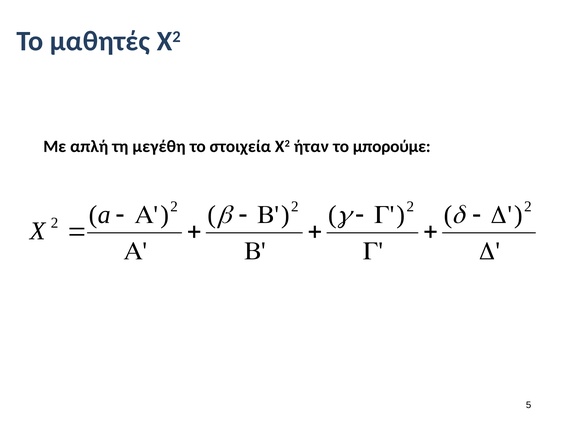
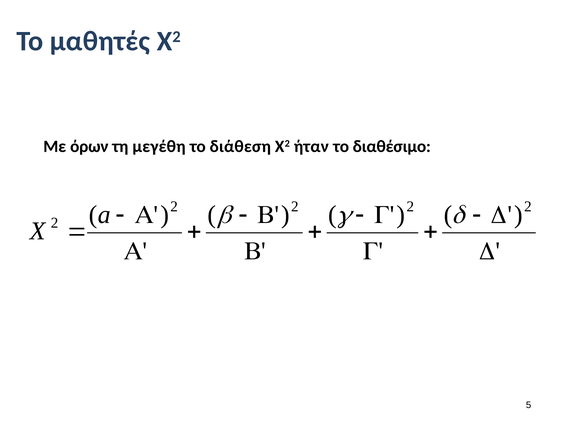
απλή: απλή -> όρων
στοιχεία: στοιχεία -> διάθεση
μπορούμε: μπορούμε -> διαθέσιμο
